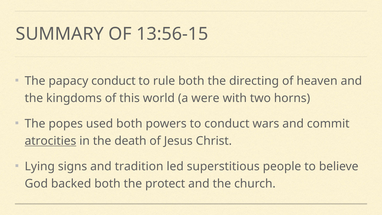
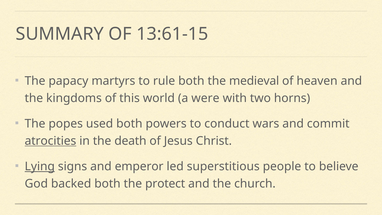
13:56-15: 13:56-15 -> 13:61-15
papacy conduct: conduct -> martyrs
directing: directing -> medieval
Lying underline: none -> present
tradition: tradition -> emperor
